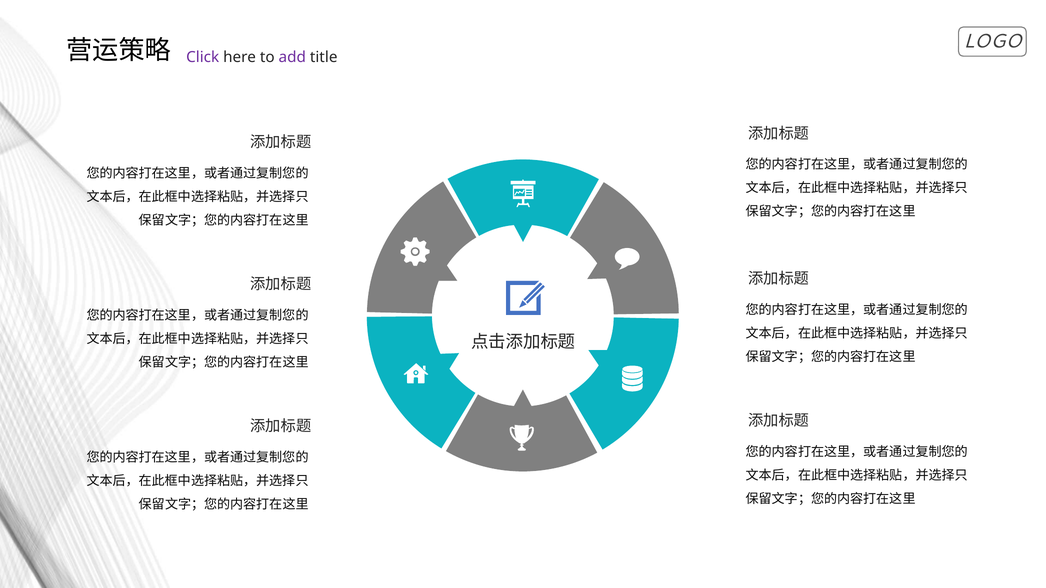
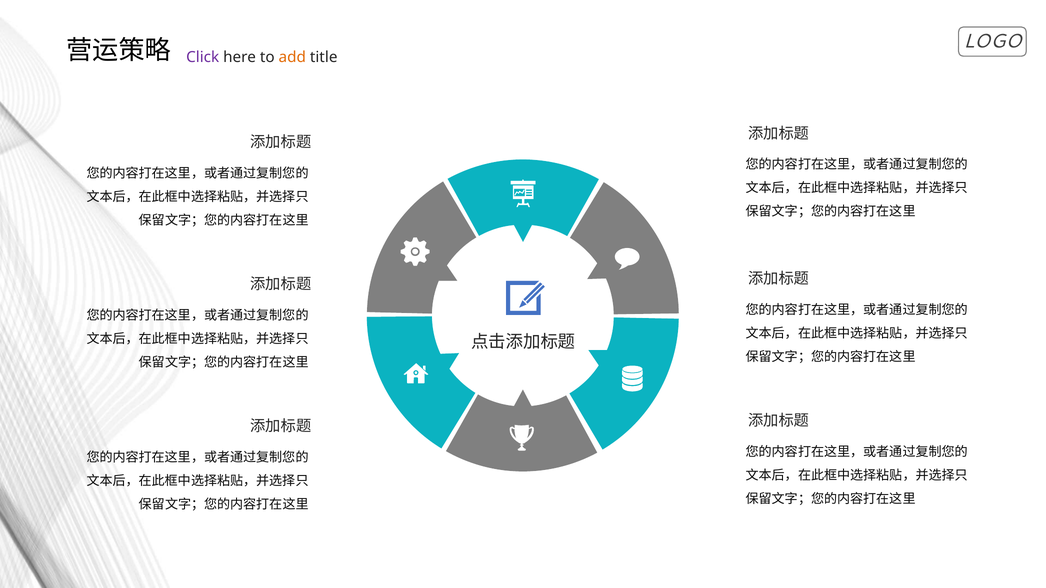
add colour: purple -> orange
